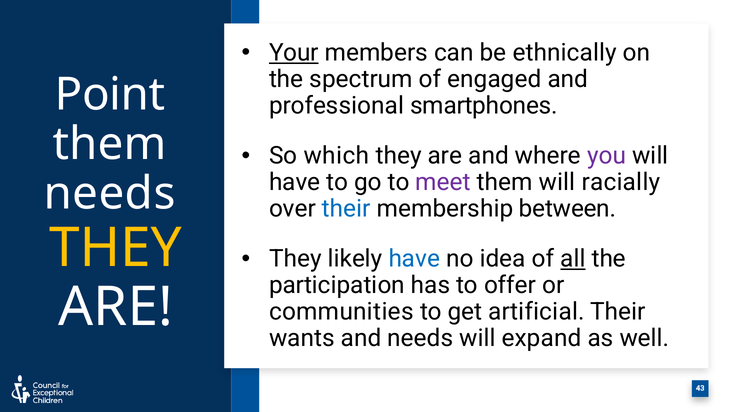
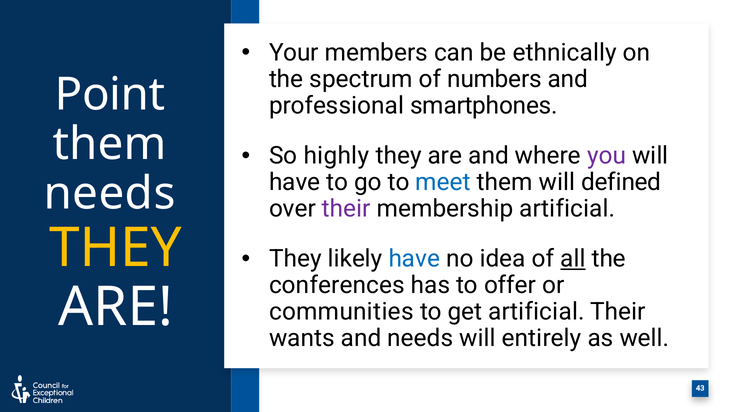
Your underline: present -> none
engaged: engaged -> numbers
which: which -> highly
meet colour: purple -> blue
racially: racially -> defined
their at (346, 209) colour: blue -> purple
membership between: between -> artificial
participation: participation -> conferences
expand: expand -> entirely
